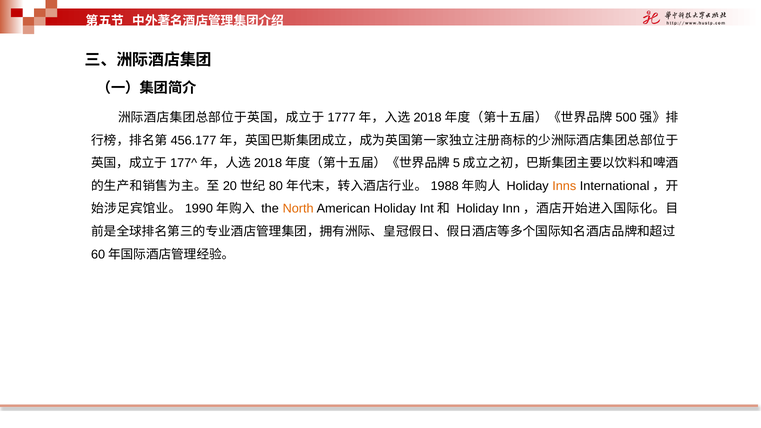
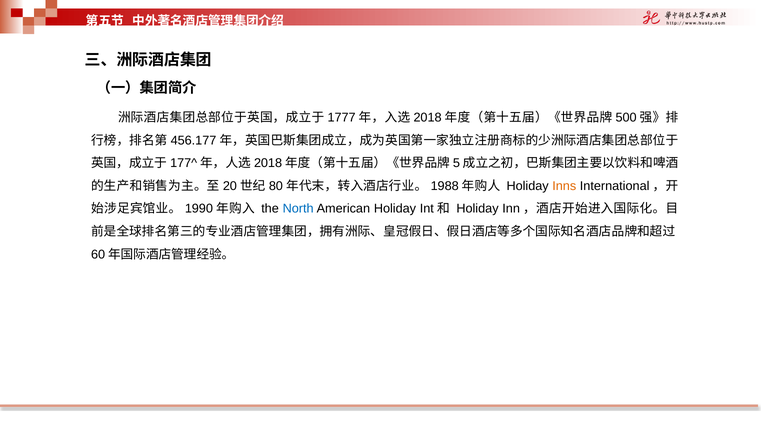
North colour: orange -> blue
